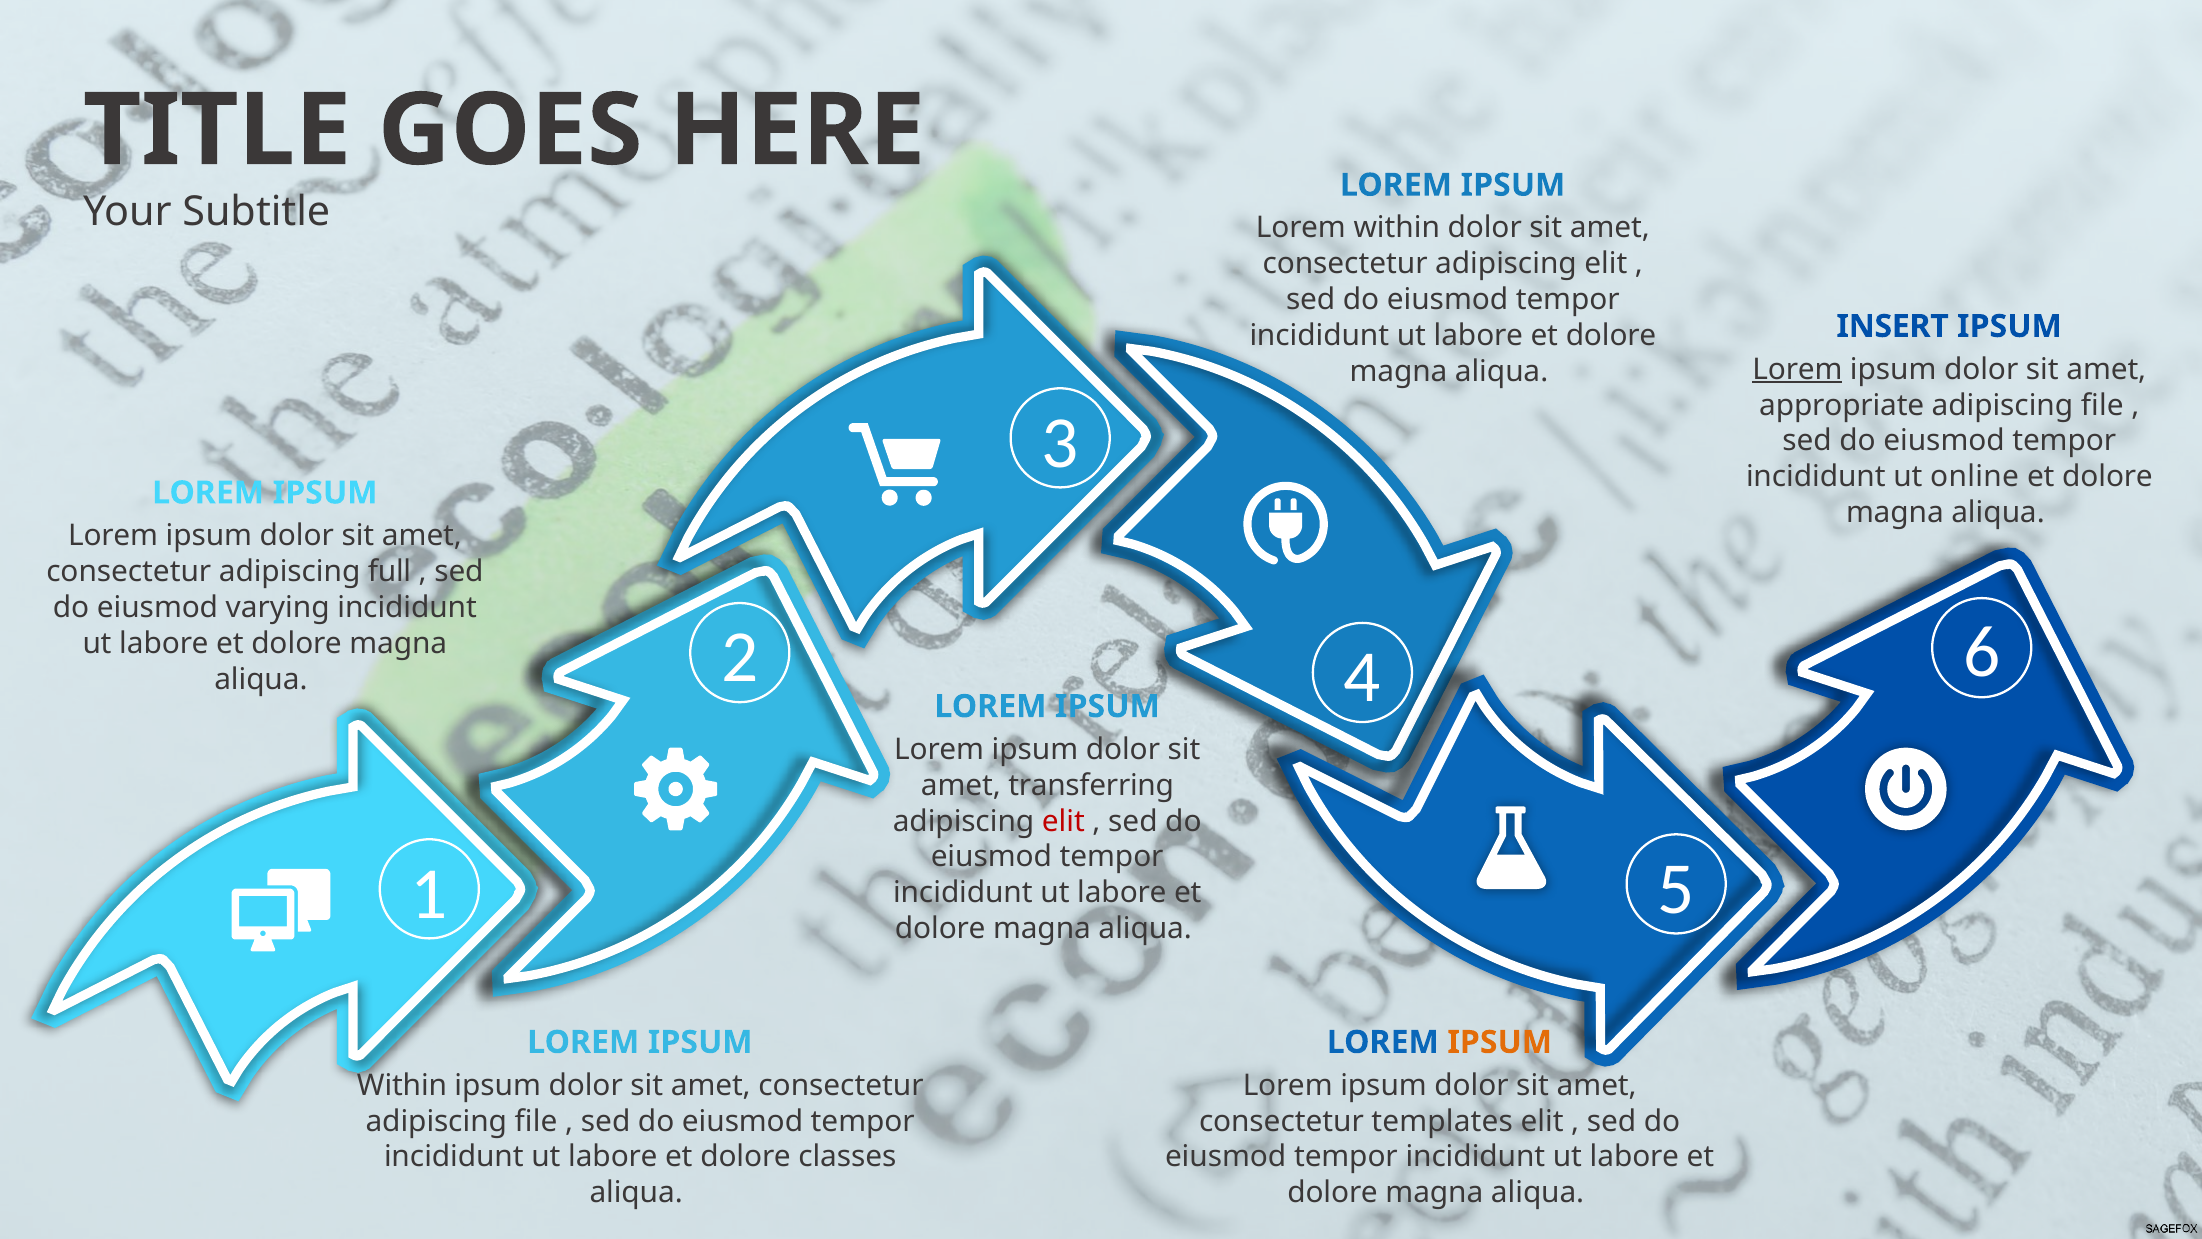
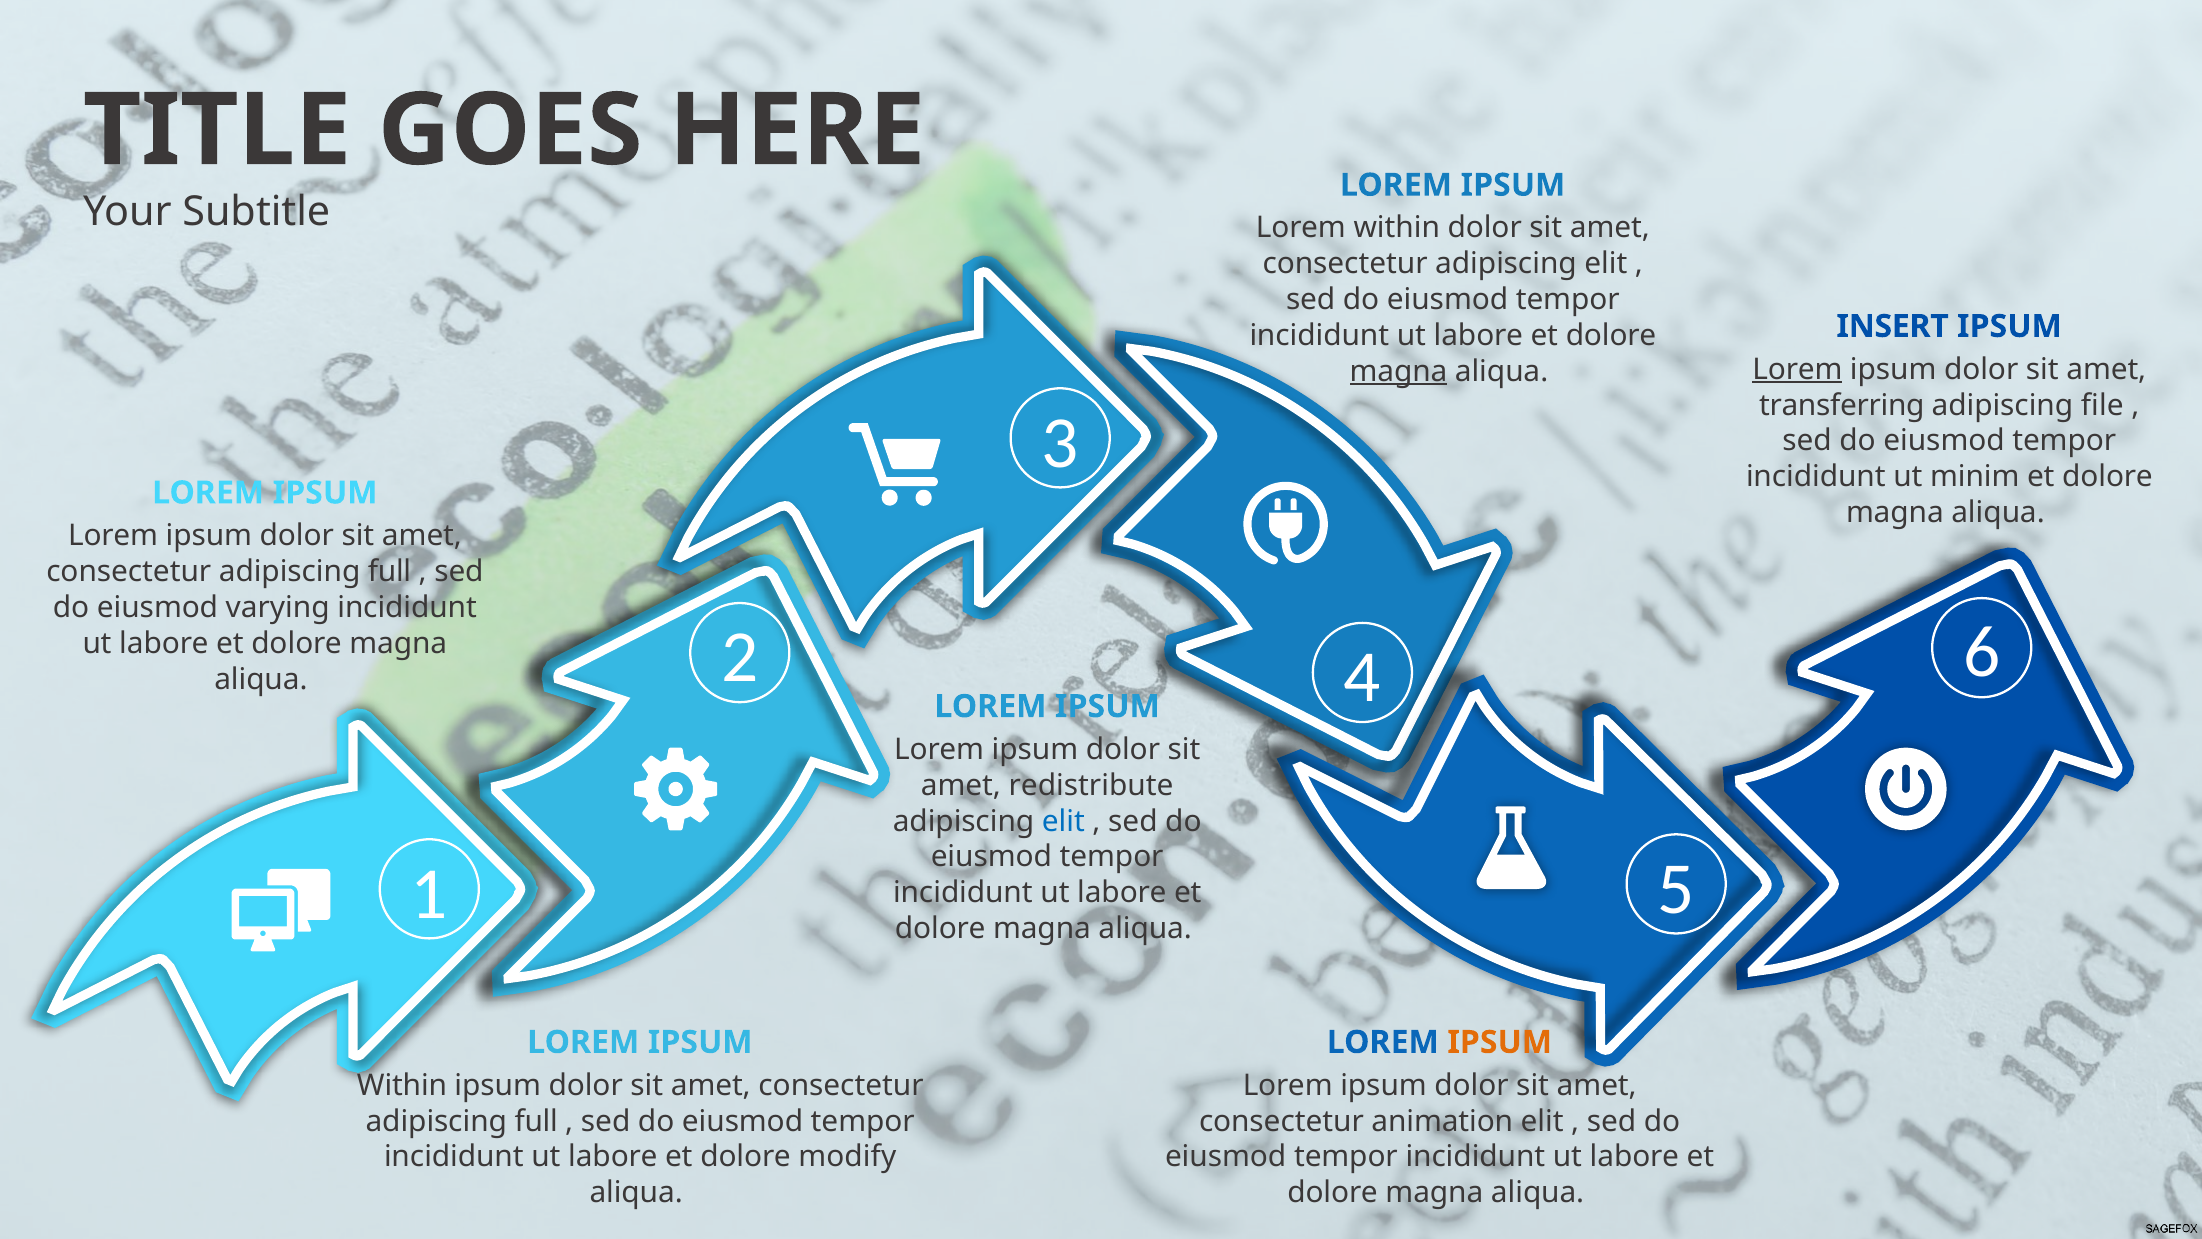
magna at (1398, 371) underline: none -> present
appropriate: appropriate -> transferring
online: online -> minim
transferring: transferring -> redistribute
elit at (1063, 821) colour: red -> blue
file at (536, 1121): file -> full
templates: templates -> animation
classes: classes -> modify
